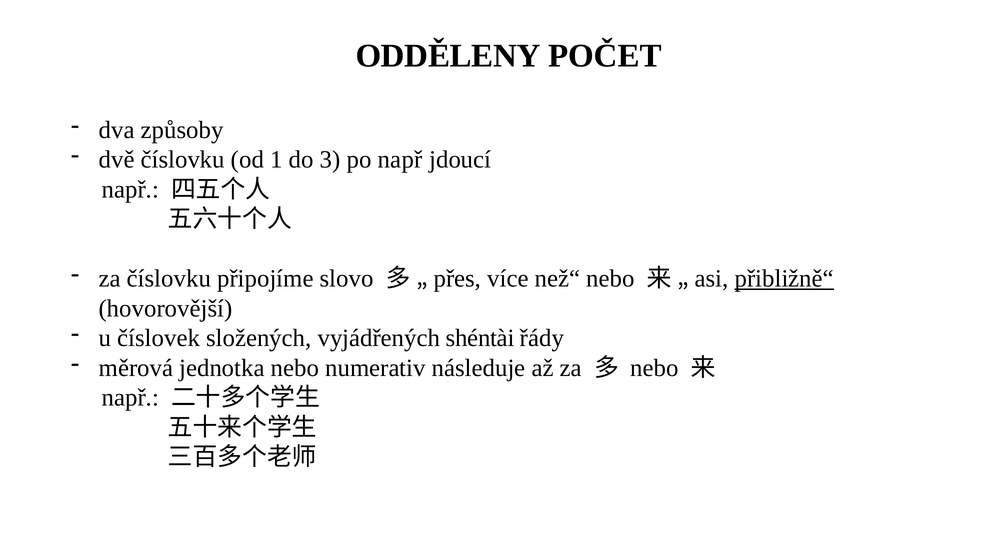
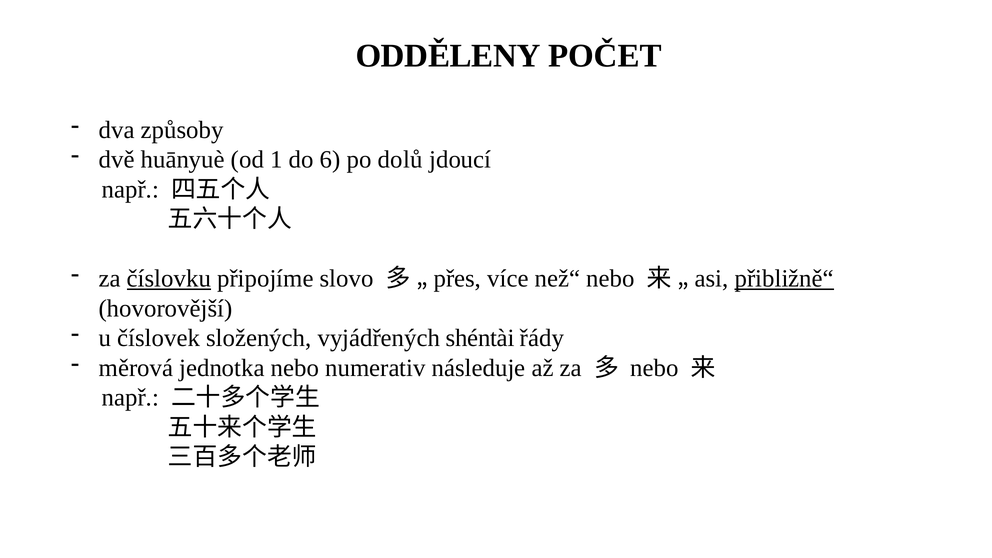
dvě číslovku: číslovku -> huānyuè
3: 3 -> 6
po např: např -> dolů
číslovku at (169, 279) underline: none -> present
